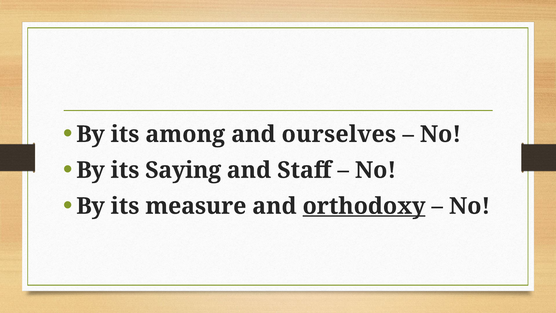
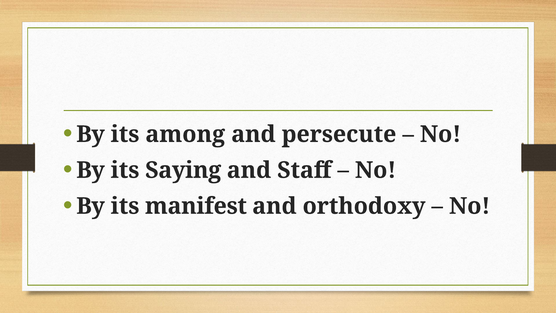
ourselves: ourselves -> persecute
measure: measure -> manifest
orthodoxy underline: present -> none
